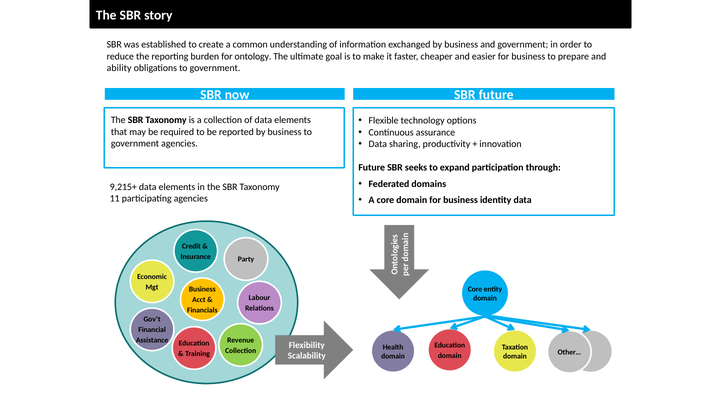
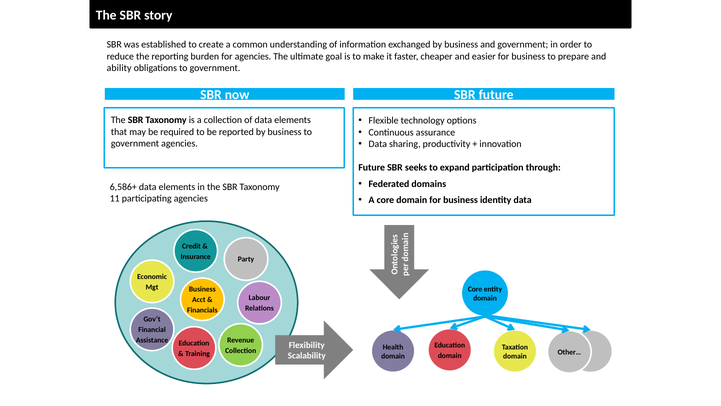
for ontology: ontology -> agencies
9,215+: 9,215+ -> 6,586+
